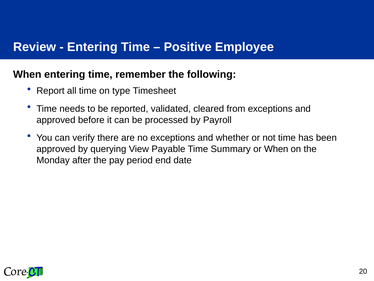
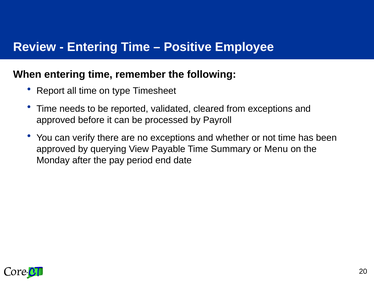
or When: When -> Menu
